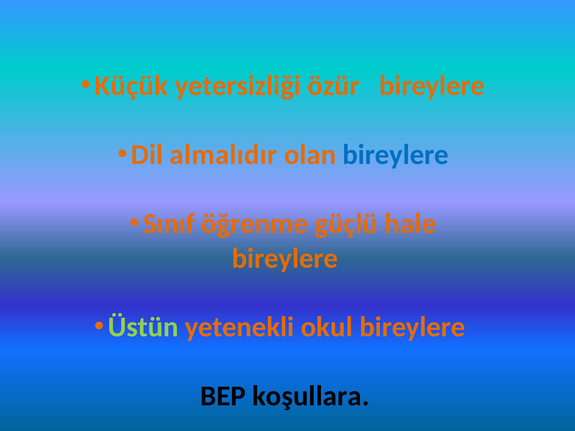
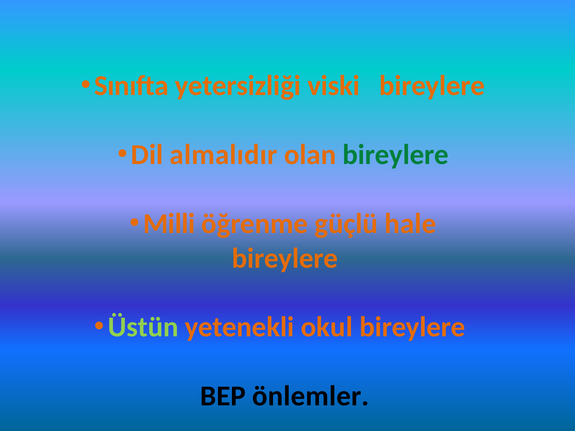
Küçük: Küçük -> Sınıfta
özür: özür -> viski
bireylere at (396, 155) colour: blue -> green
Sınıf: Sınıf -> Milli
koşullara: koşullara -> önlemler
